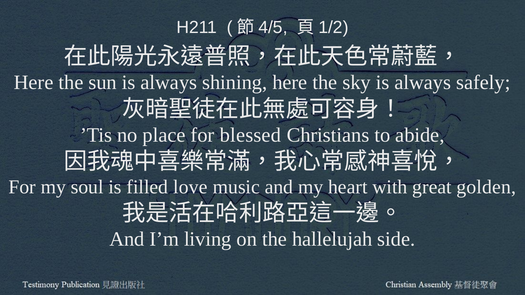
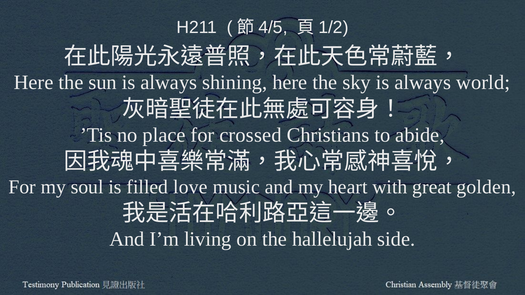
safely: safely -> world
blessed: blessed -> crossed
